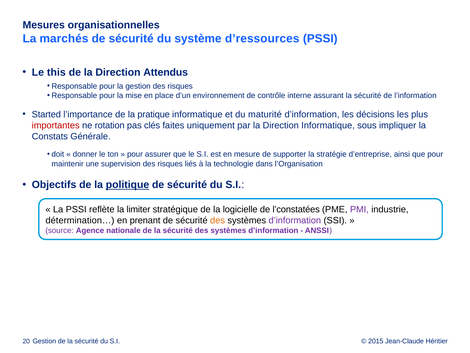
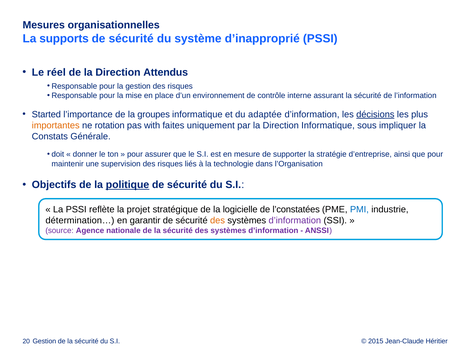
marchés: marchés -> supports
d’ressources: d’ressources -> d’inapproprié
this: this -> réel
pratique: pratique -> groupes
maturité: maturité -> adaptée
décisions underline: none -> present
importantes colour: red -> orange
clés: clés -> with
limiter: limiter -> projet
PMI colour: purple -> blue
prenant: prenant -> garantir
